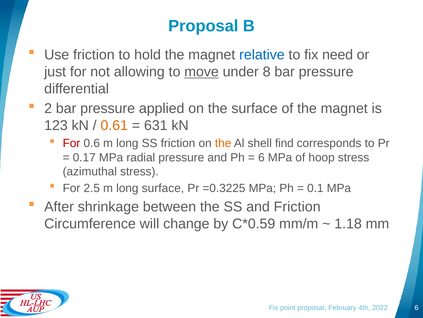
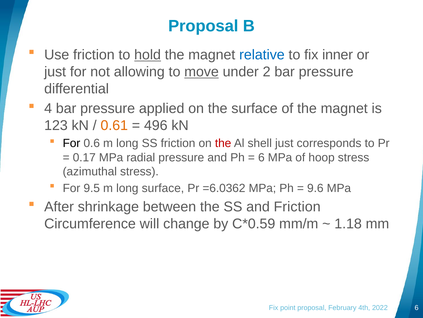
hold underline: none -> present
need: need -> inner
8: 8 -> 2
2: 2 -> 4
631: 631 -> 496
For at (71, 143) colour: red -> black
the at (223, 143) colour: orange -> red
shell find: find -> just
2.5: 2.5 -> 9.5
=0.3225: =0.3225 -> =6.0362
0.1: 0.1 -> 9.6
